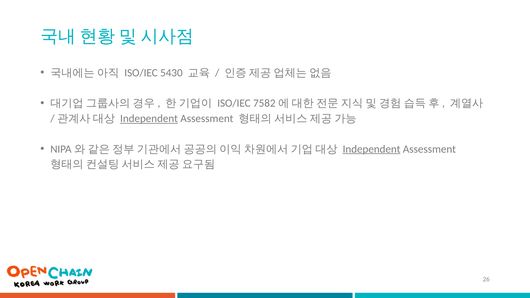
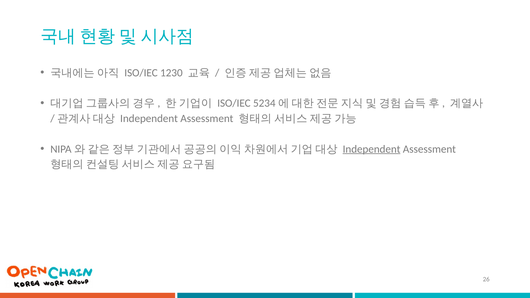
5430: 5430 -> 1230
7582: 7582 -> 5234
Independent at (149, 119) underline: present -> none
